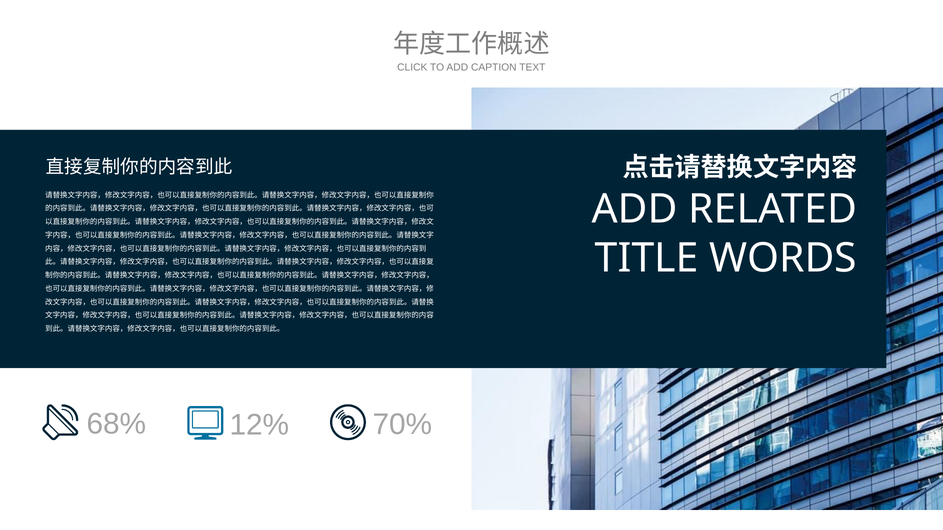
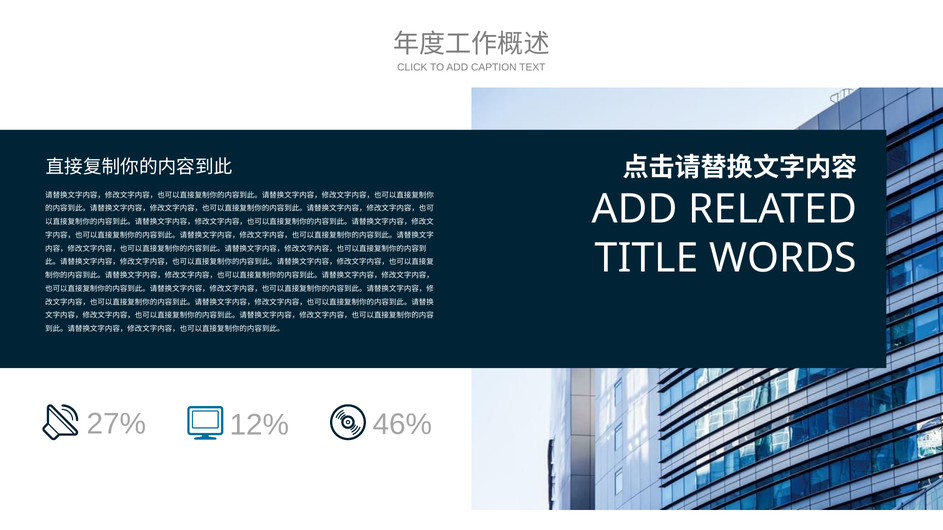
68%: 68% -> 27%
70%: 70% -> 46%
